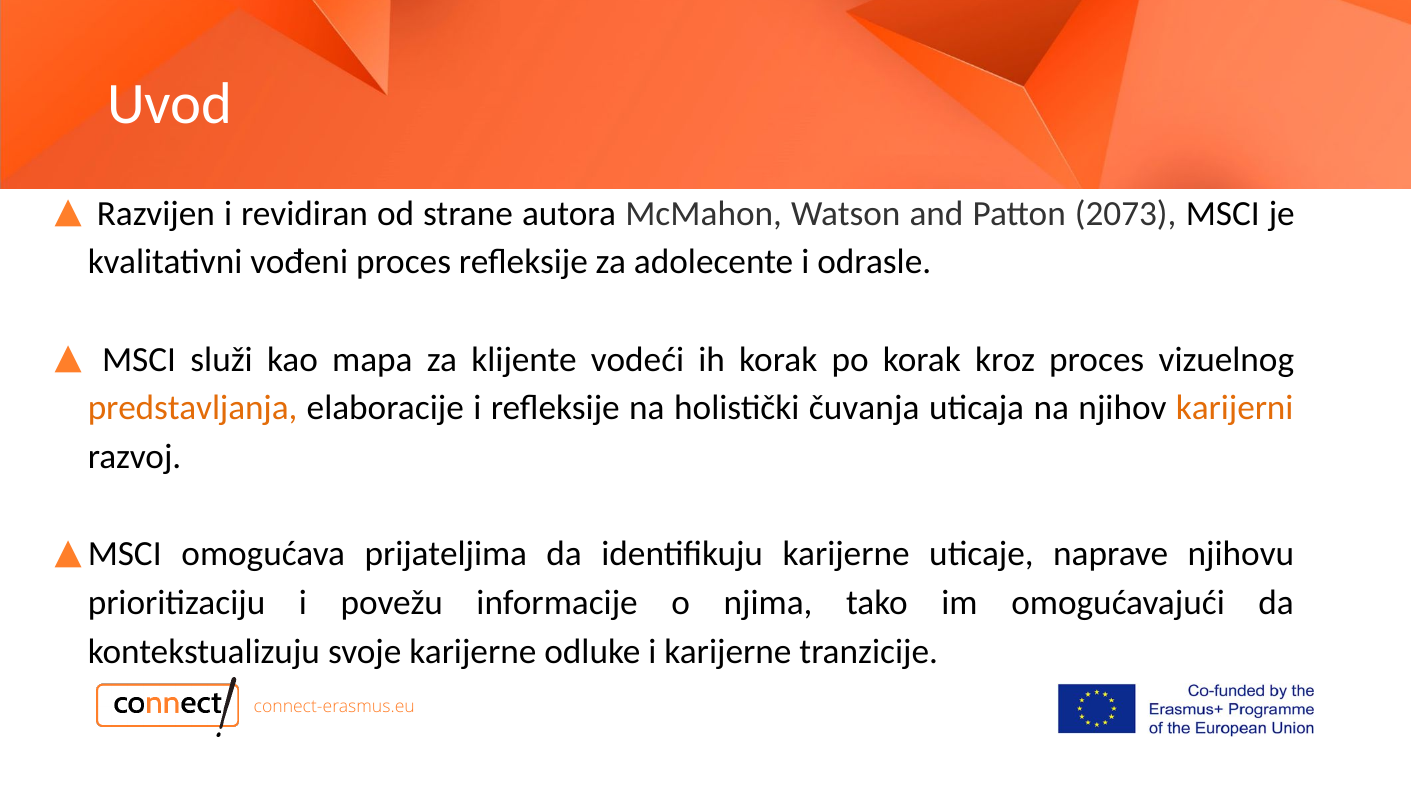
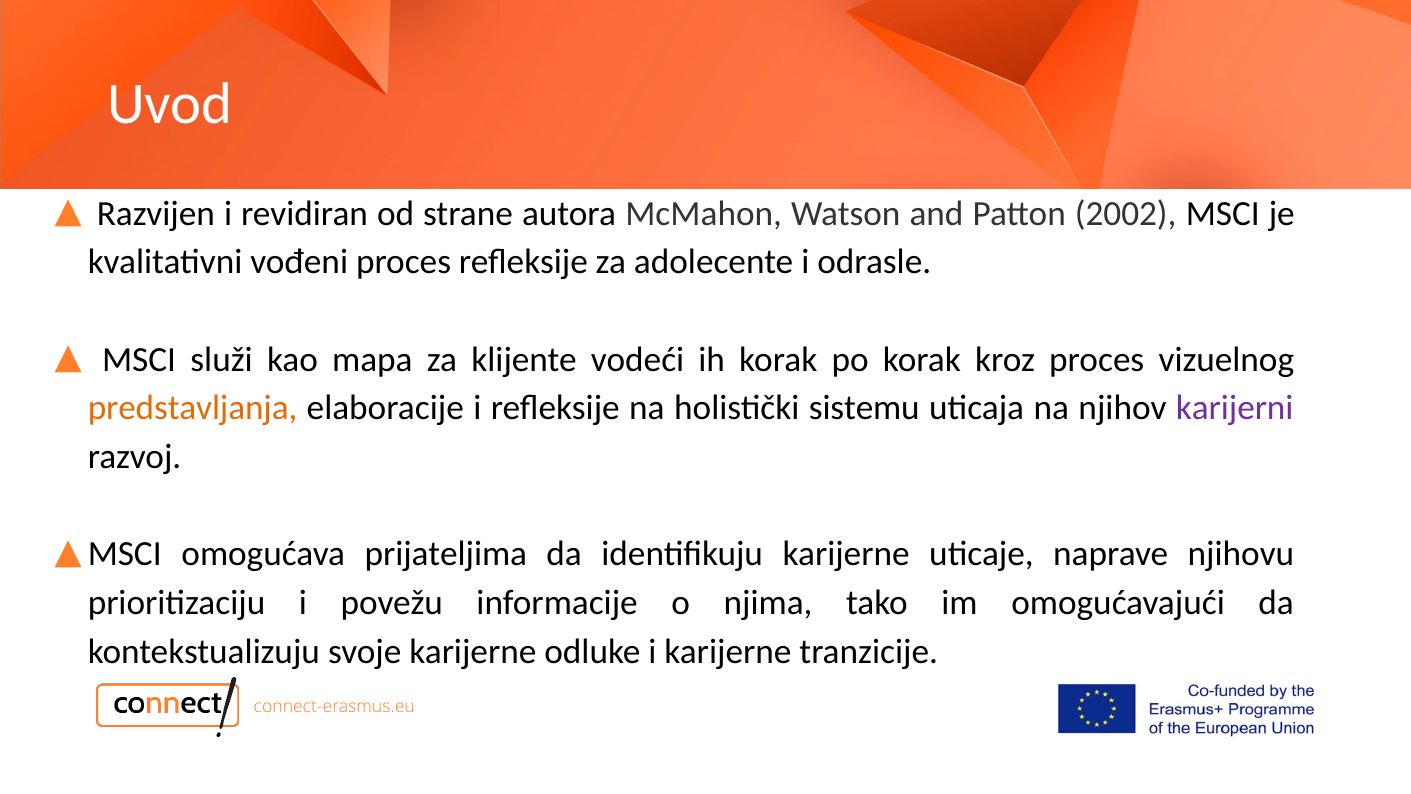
2073: 2073 -> 2002
čuvanja: čuvanja -> sistemu
karijerni colour: orange -> purple
